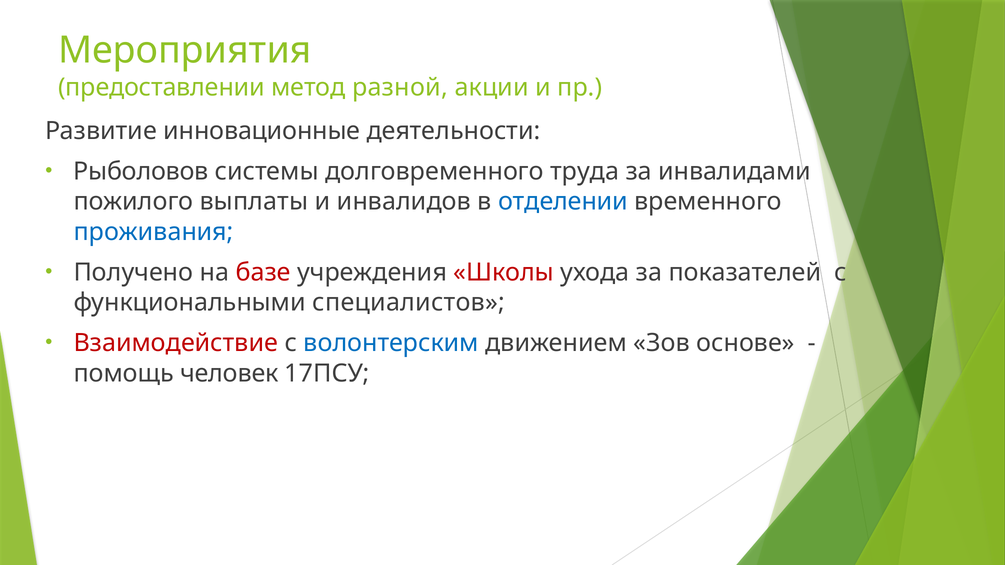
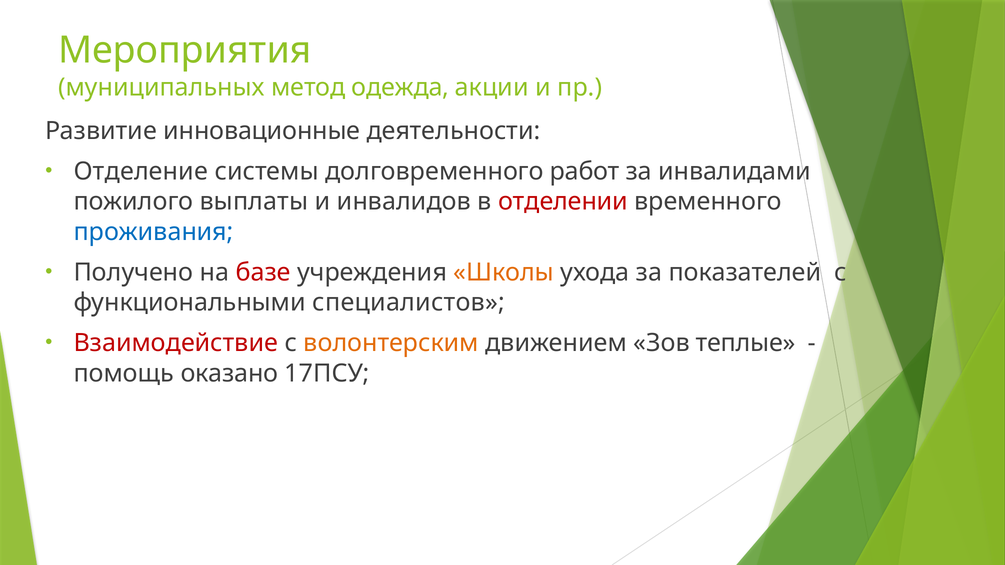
предоставлении: предоставлении -> муниципальных
разной: разной -> одежда
Рыболовов: Рыболовов -> Отделение
труда: труда -> работ
отделении colour: blue -> red
Школы colour: red -> orange
волонтерским colour: blue -> orange
основе: основе -> теплые
человек: человек -> оказано
